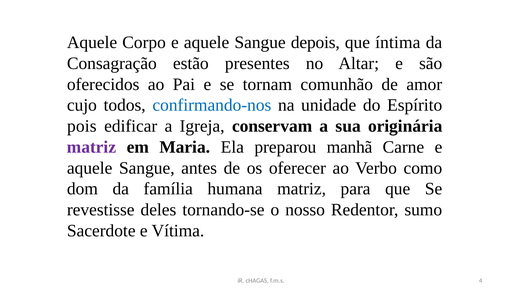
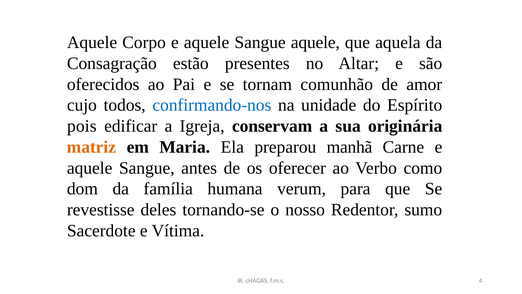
Sangue depois: depois -> aquele
íntima: íntima -> aquela
matriz at (92, 147) colour: purple -> orange
humana matriz: matriz -> verum
